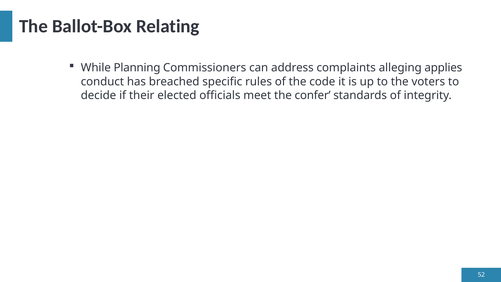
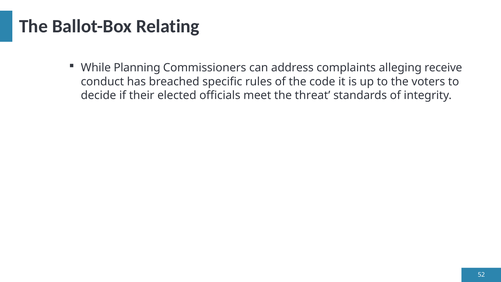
applies: applies -> receive
confer: confer -> threat
